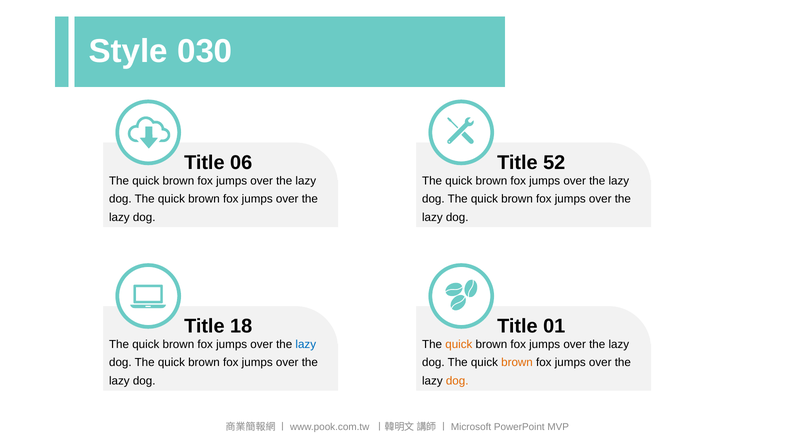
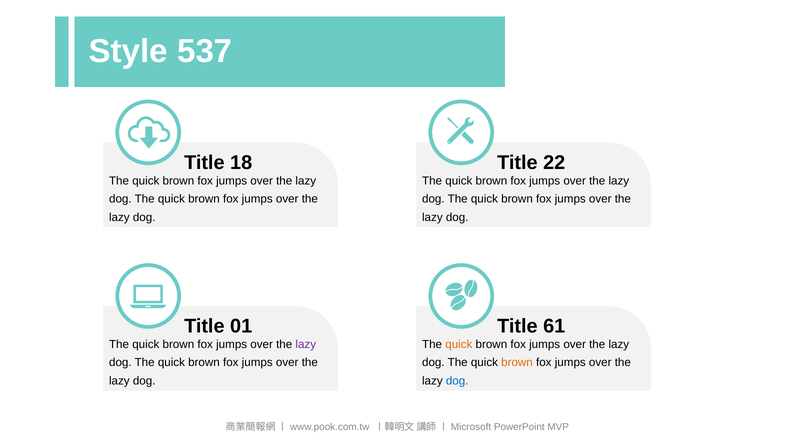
030: 030 -> 537
06: 06 -> 18
52: 52 -> 22
18: 18 -> 01
01: 01 -> 61
lazy at (306, 345) colour: blue -> purple
dog at (457, 381) colour: orange -> blue
